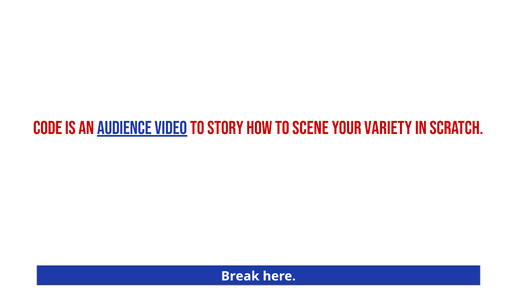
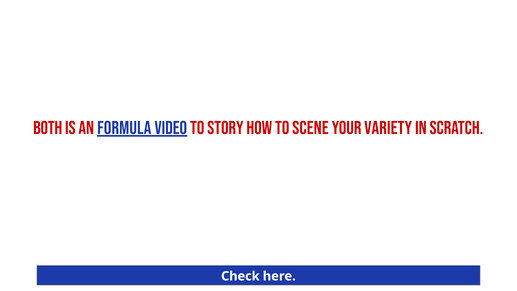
Code: Code -> Both
audience: audience -> formula
Break: Break -> Check
